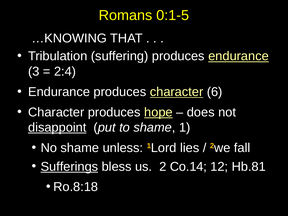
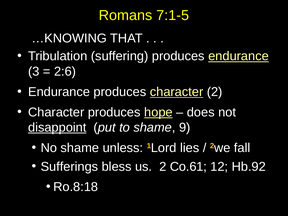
0:1-5: 0:1-5 -> 7:1-5
2:4: 2:4 -> 2:6
character 6: 6 -> 2
1: 1 -> 9
Sufferings underline: present -> none
Co.14: Co.14 -> Co.61
Hb.81: Hb.81 -> Hb.92
